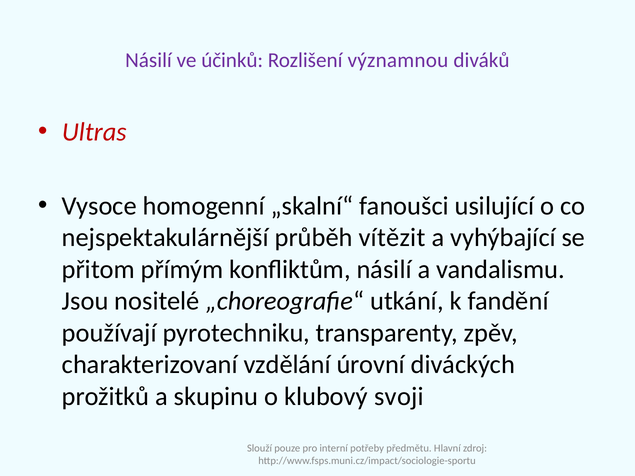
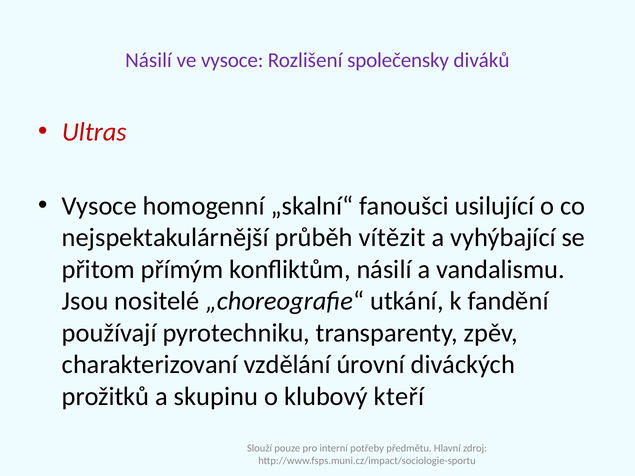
ve účinků: účinků -> vysoce
významnou: významnou -> společensky
svoji: svoji -> kteří
